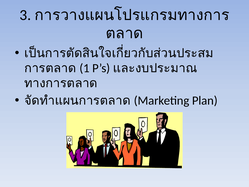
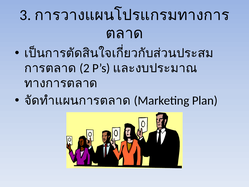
1: 1 -> 2
